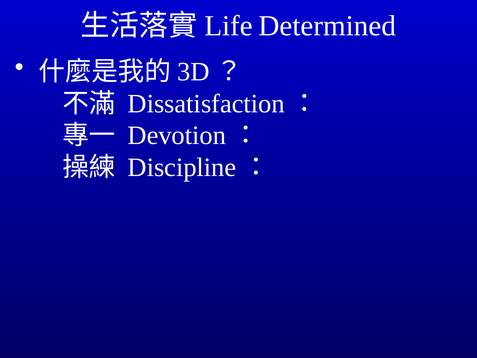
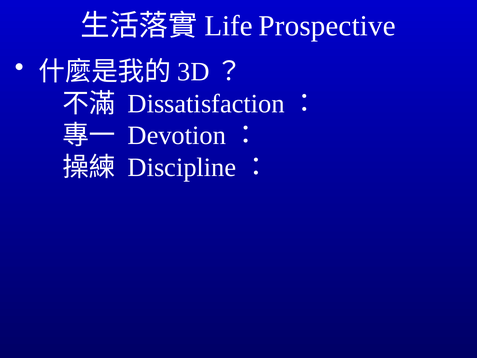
Determined: Determined -> Prospective
